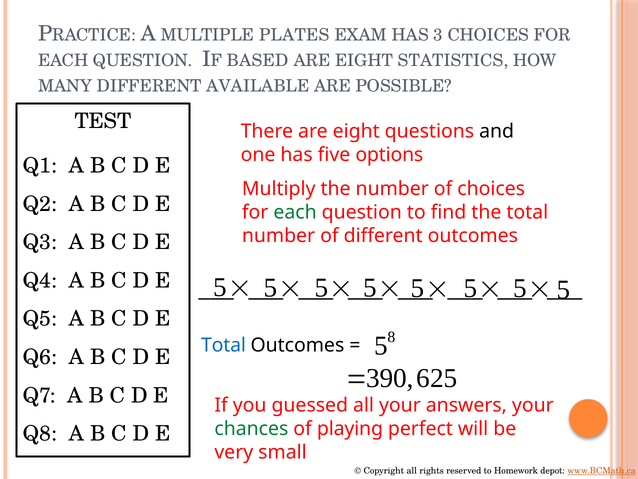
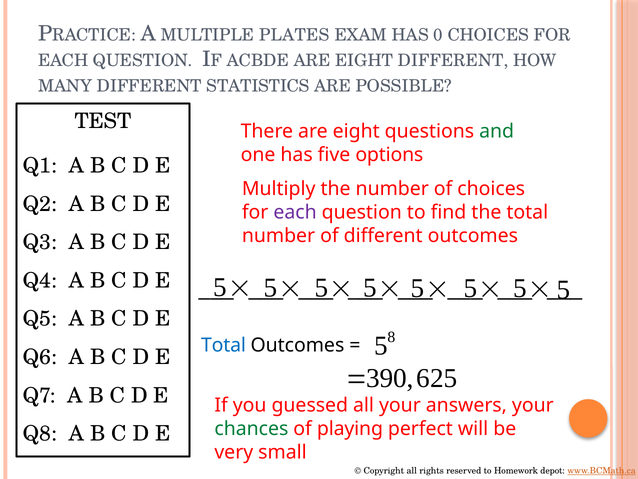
3: 3 -> 0
BASED: BASED -> ACBDE
EIGHT STATISTICS: STATISTICS -> DIFFERENT
AVAILABLE: AVAILABLE -> STATISTICS
and colour: black -> green
each at (295, 212) colour: green -> purple
